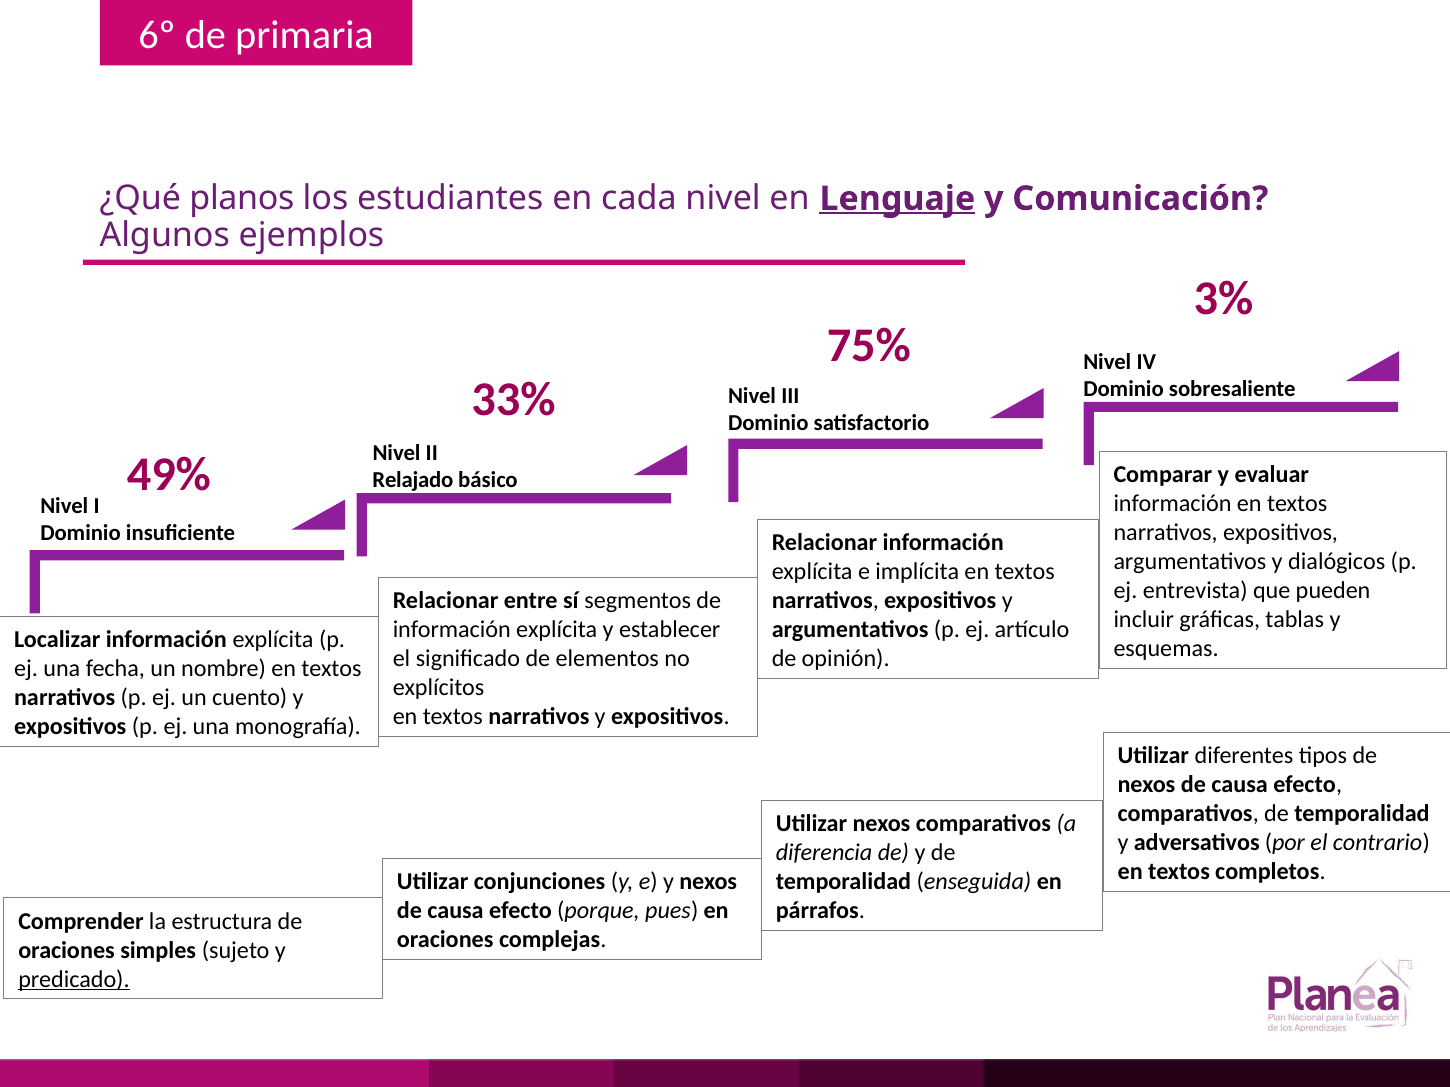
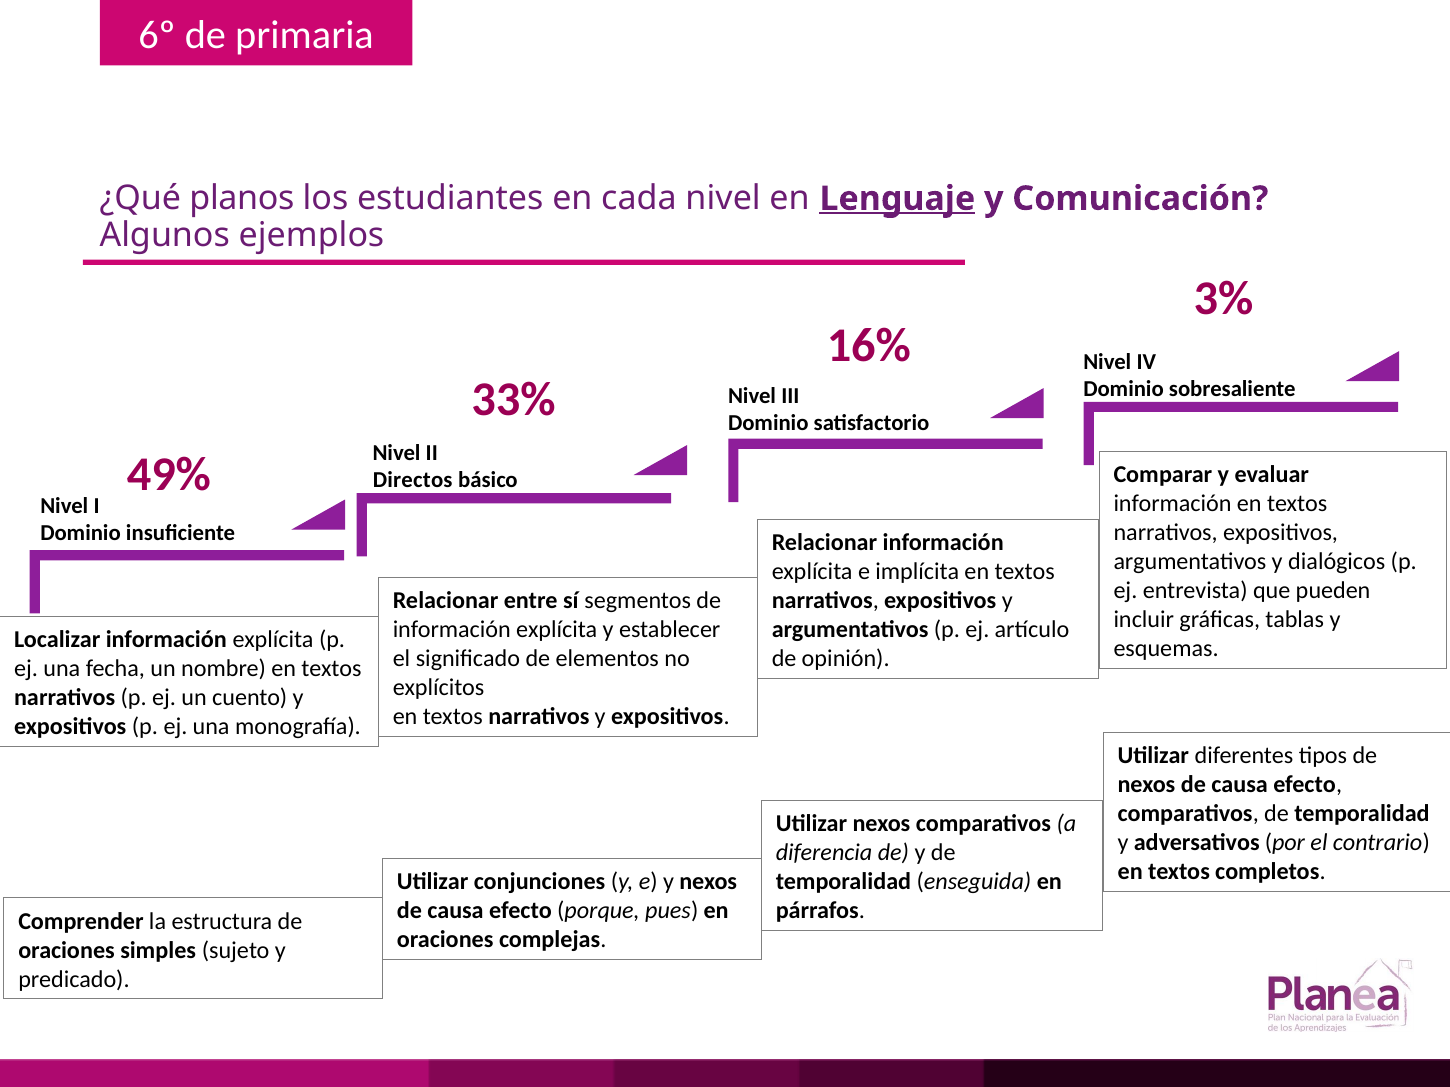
75%: 75% -> 16%
Relajado: Relajado -> Directos
predicado underline: present -> none
